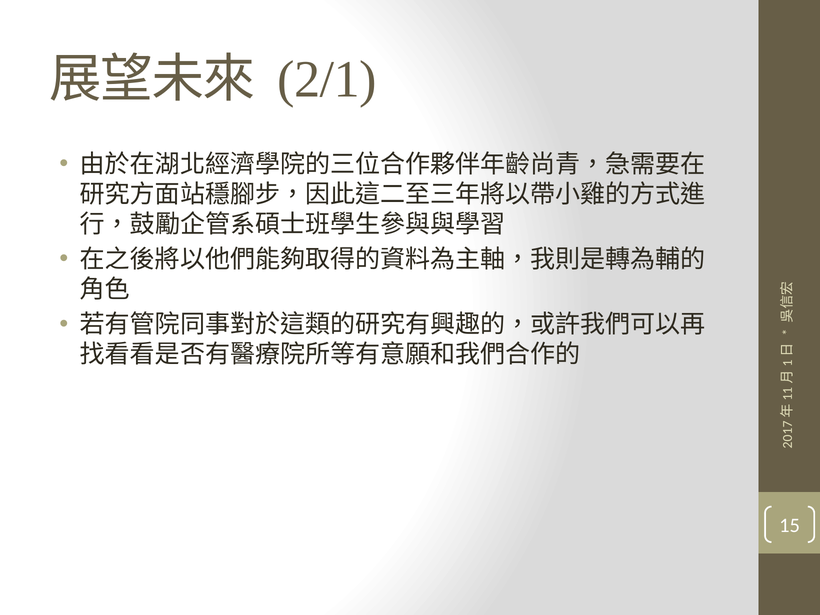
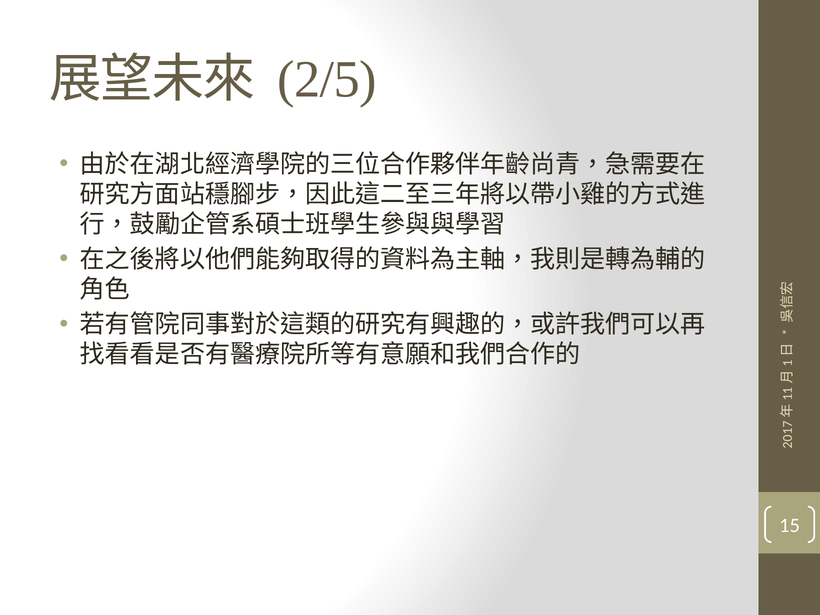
2/1: 2/1 -> 2/5
